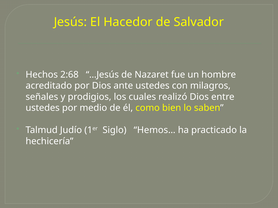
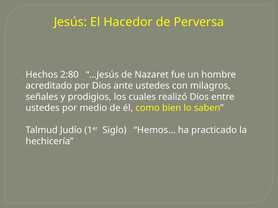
Salvador: Salvador -> Perversa
2:68: 2:68 -> 2:80
